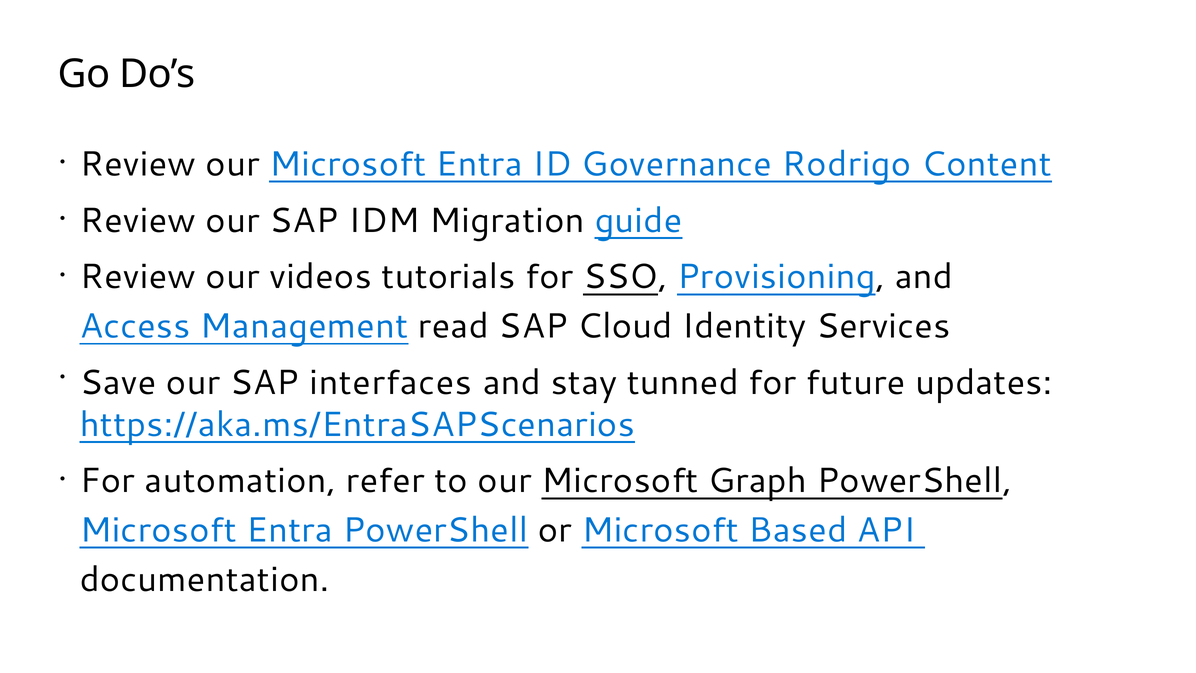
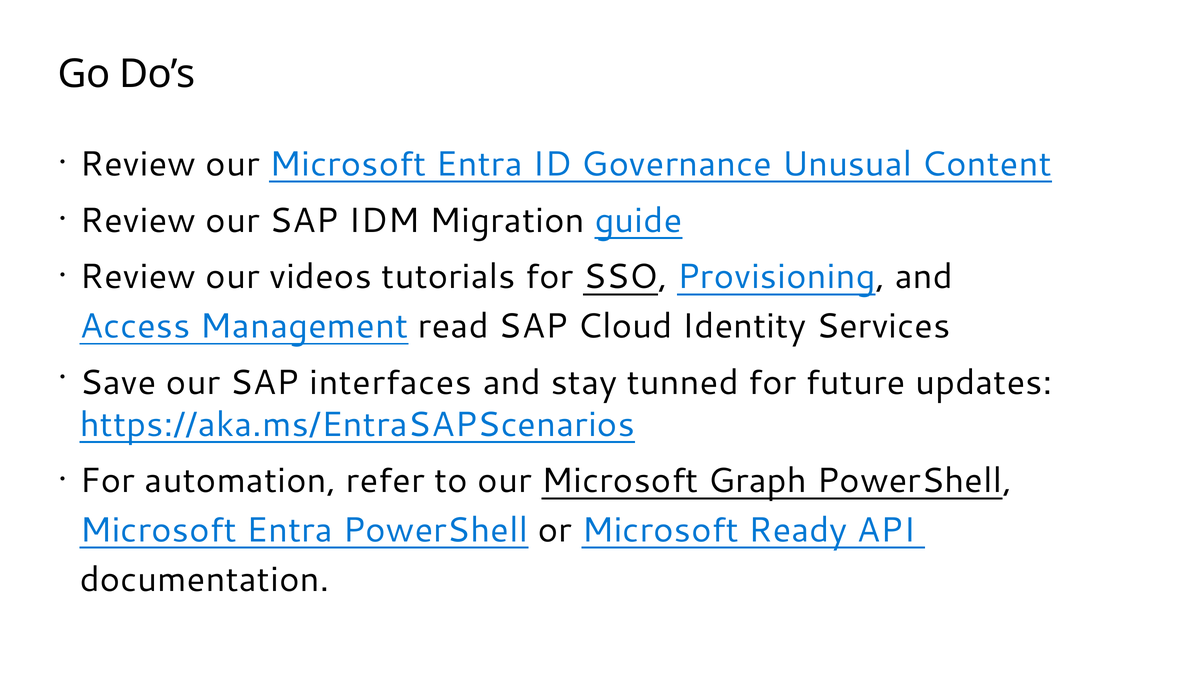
Rodrigo: Rodrigo -> Unusual
Based: Based -> Ready
